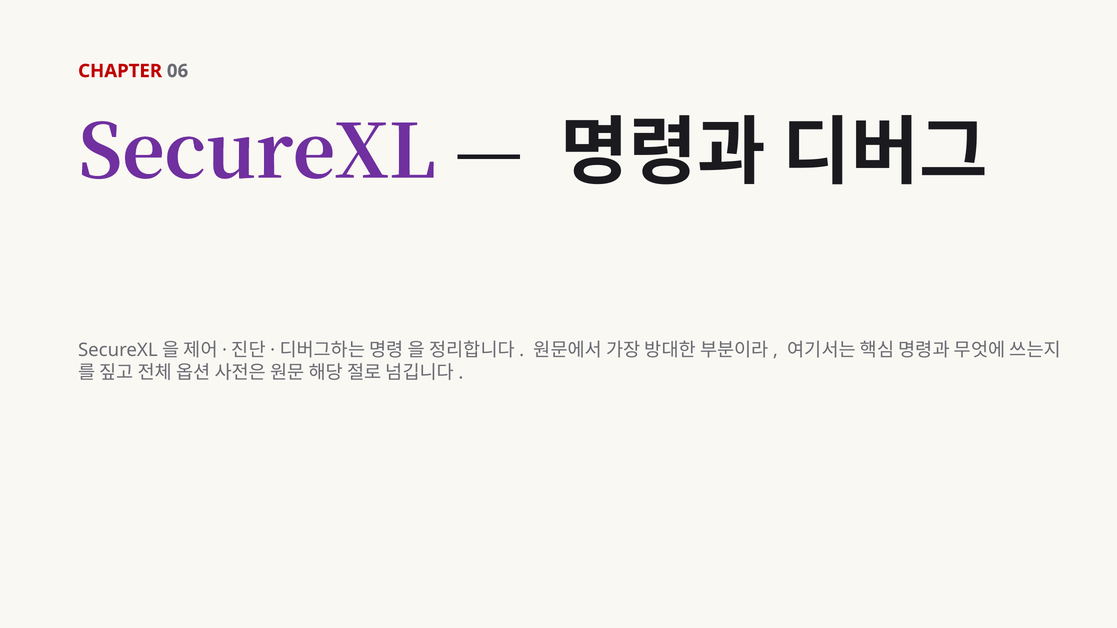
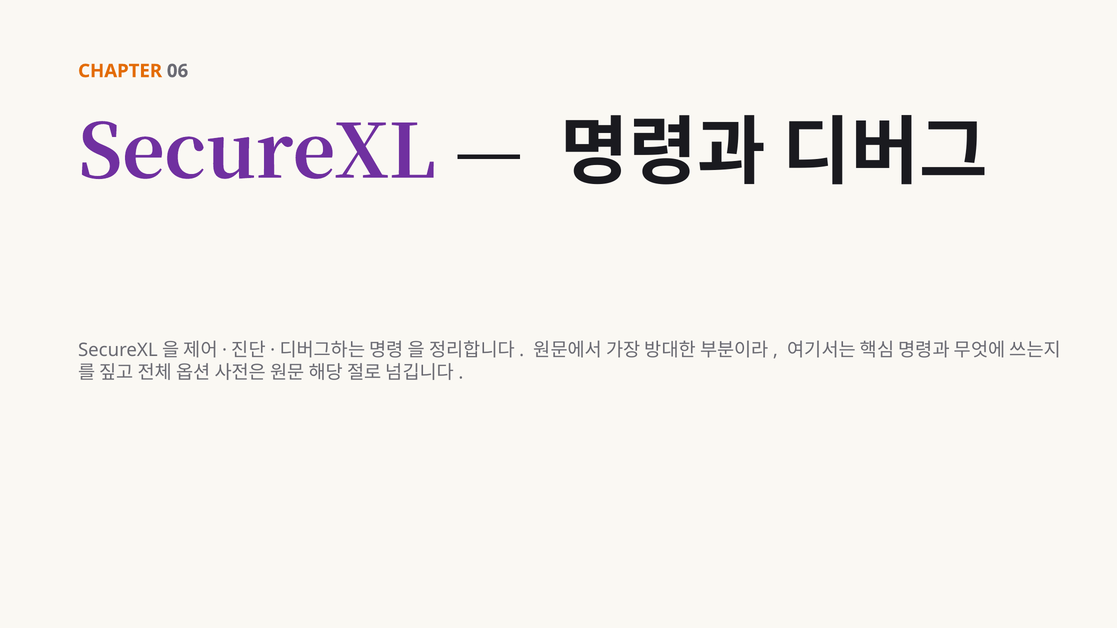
CHAPTER colour: red -> orange
